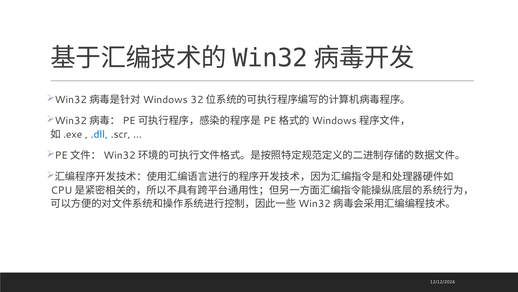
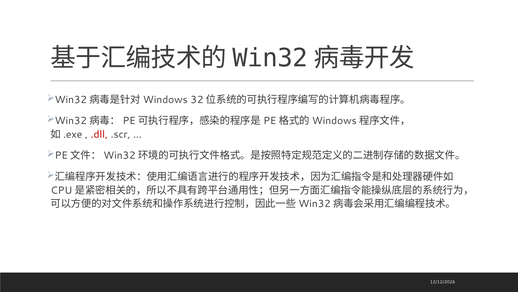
.dll colour: blue -> red
